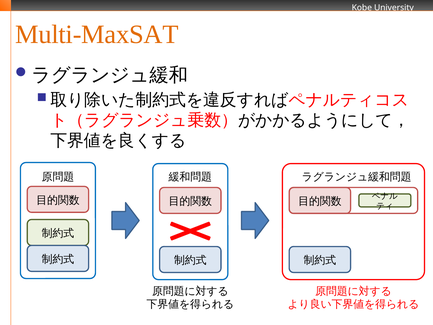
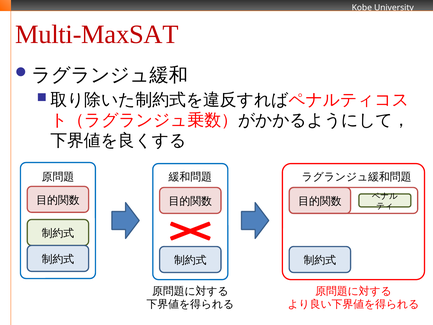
Multi-MaxSAT colour: orange -> red
